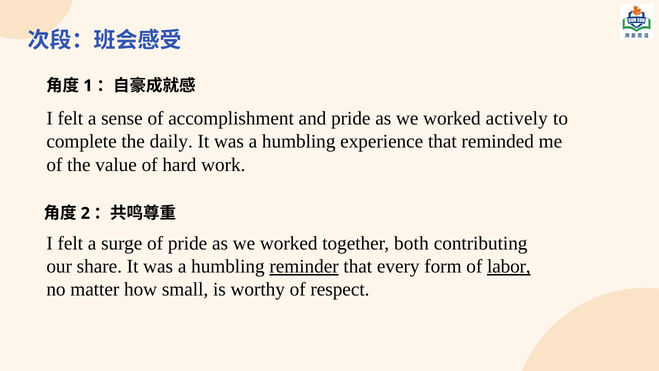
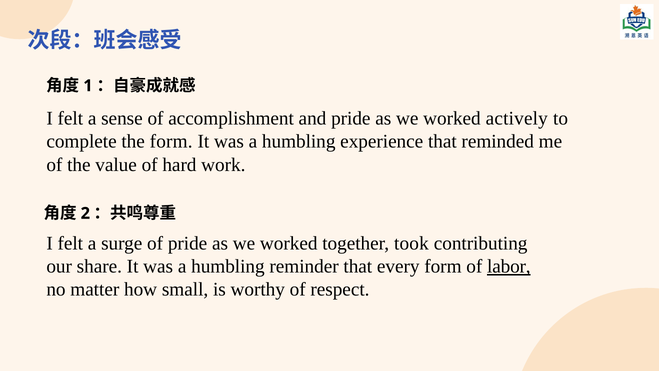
the daily: daily -> form
both: both -> took
reminder underline: present -> none
